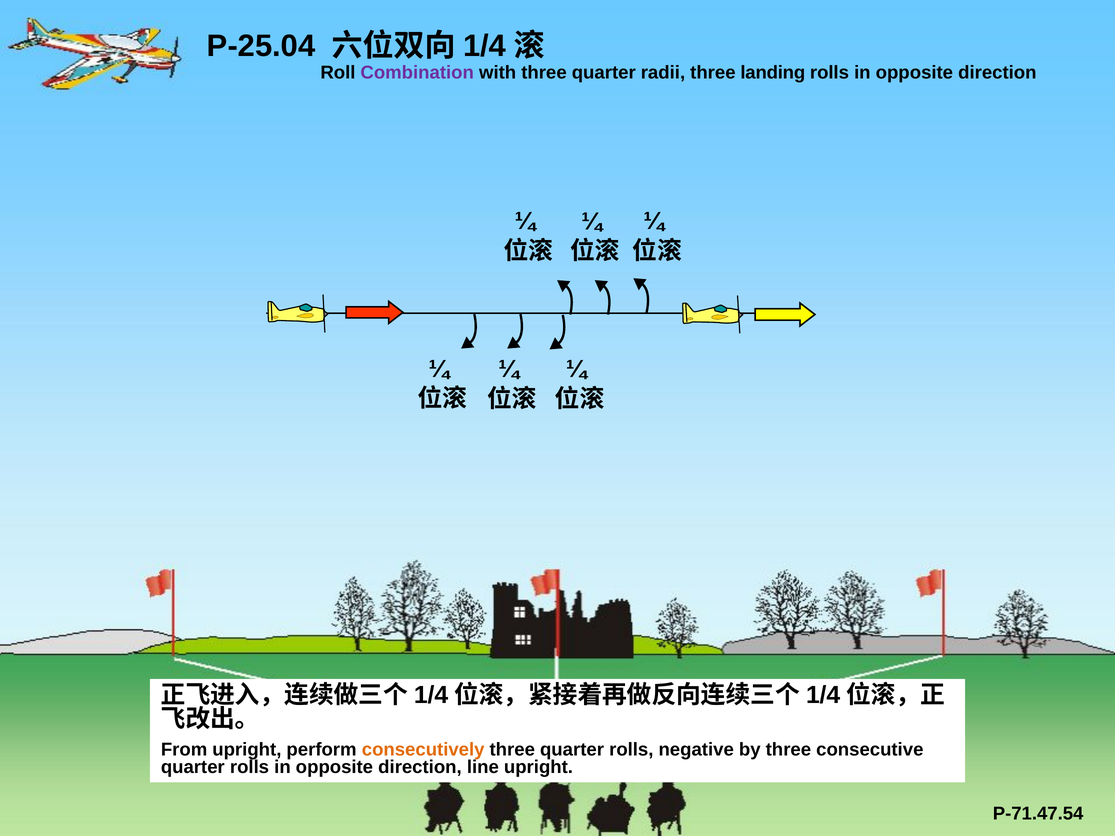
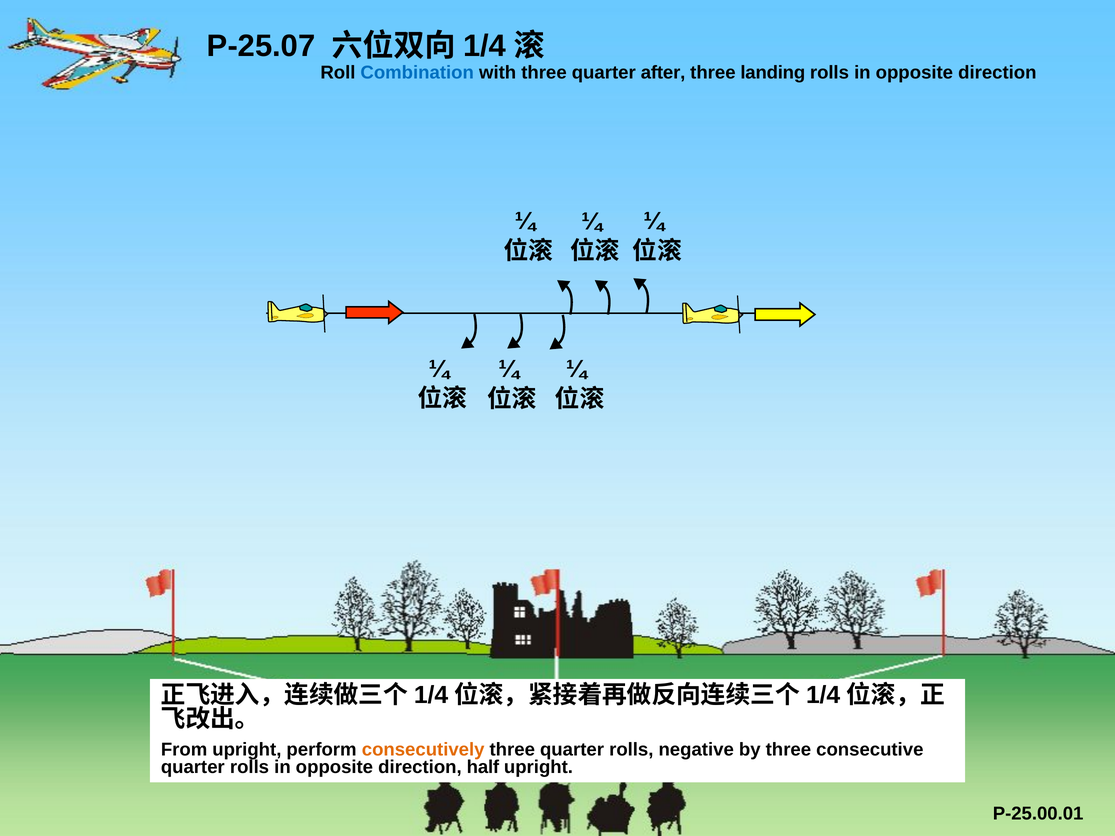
P-25.04: P-25.04 -> P-25.07
Combination colour: purple -> blue
radii: radii -> after
line: line -> half
P-71.47.54: P-71.47.54 -> P-25.00.01
